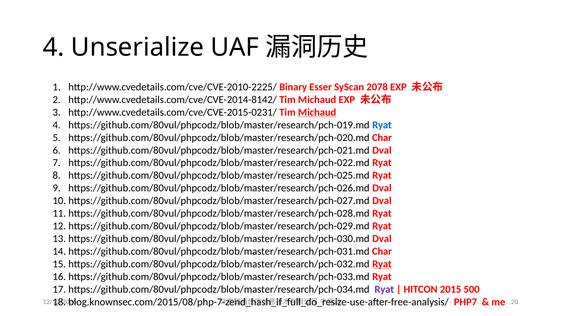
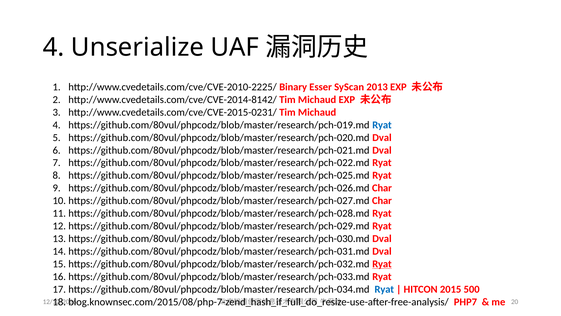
2078: 2078 -> 2013
Michaud at (317, 112) underline: present -> none
https://github.com/80vul/phpcodz/blob/master/research/pch-020.md Char: Char -> Dval
https://github.com/80vul/phpcodz/blob/master/research/pch-026.md Dval: Dval -> Char
Dval at (382, 200): Dval -> Char
Char at (382, 251): Char -> Dval
Ryat at (384, 289) colour: purple -> blue
